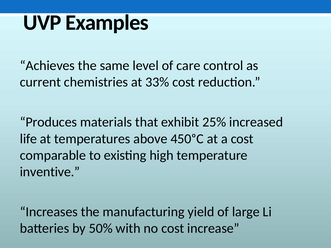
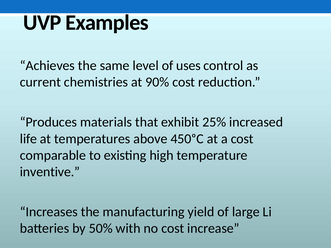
care: care -> uses
33%: 33% -> 90%
